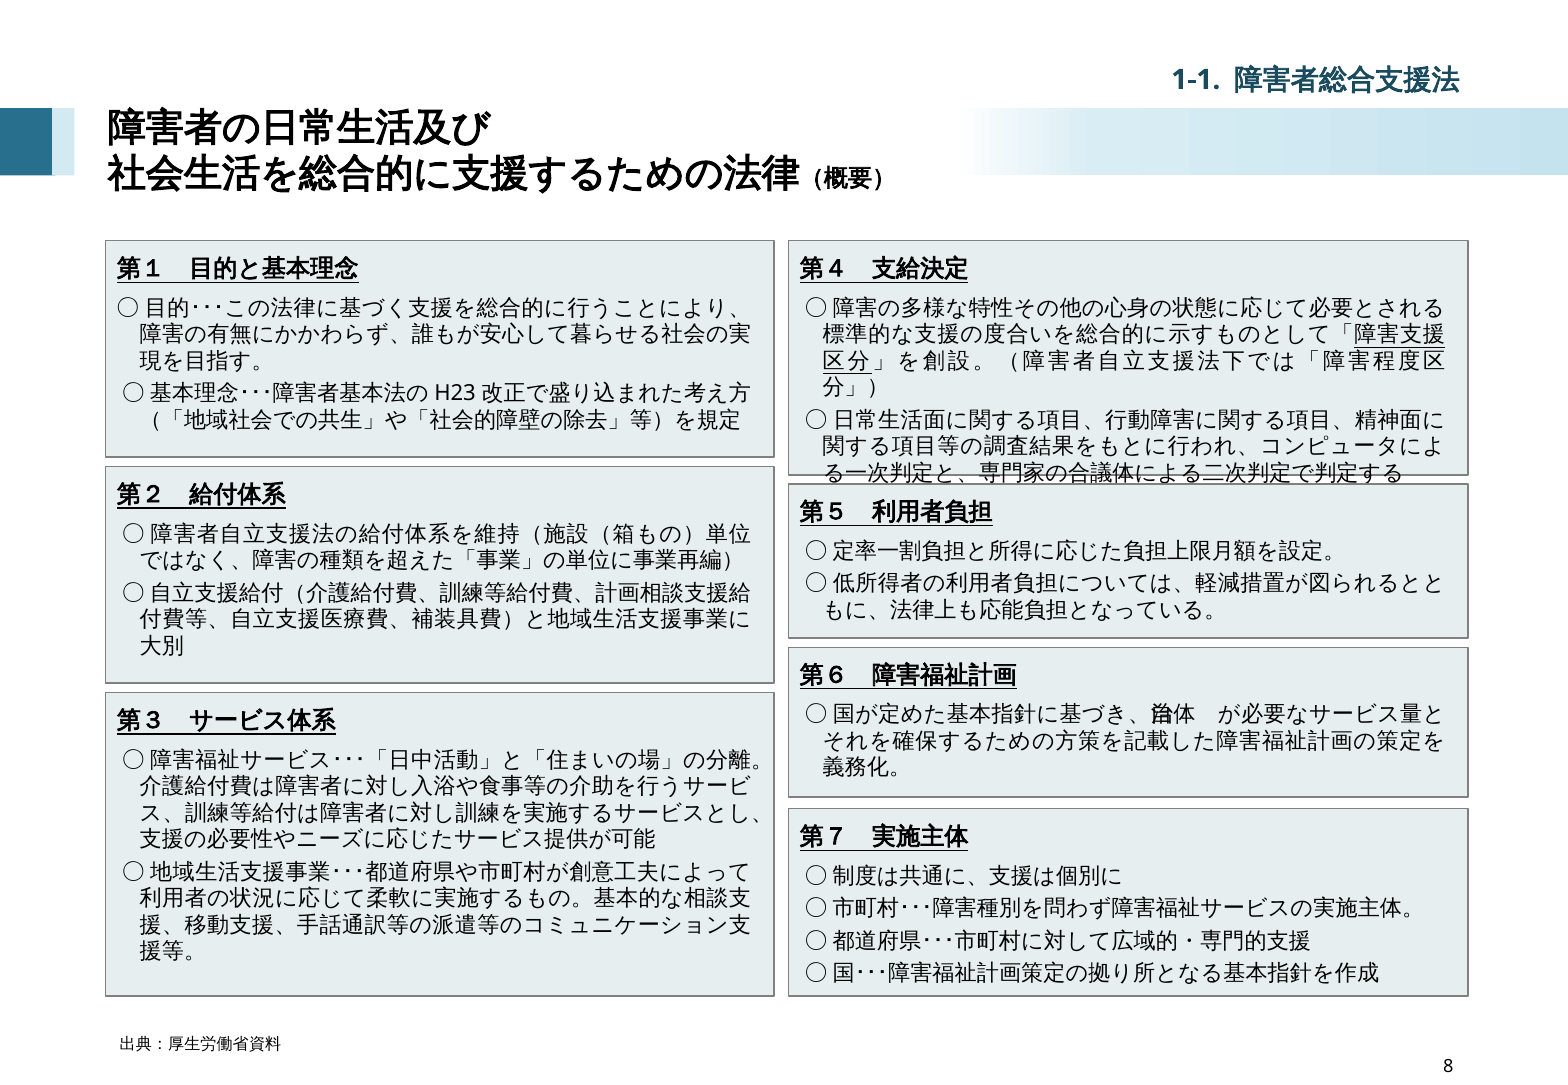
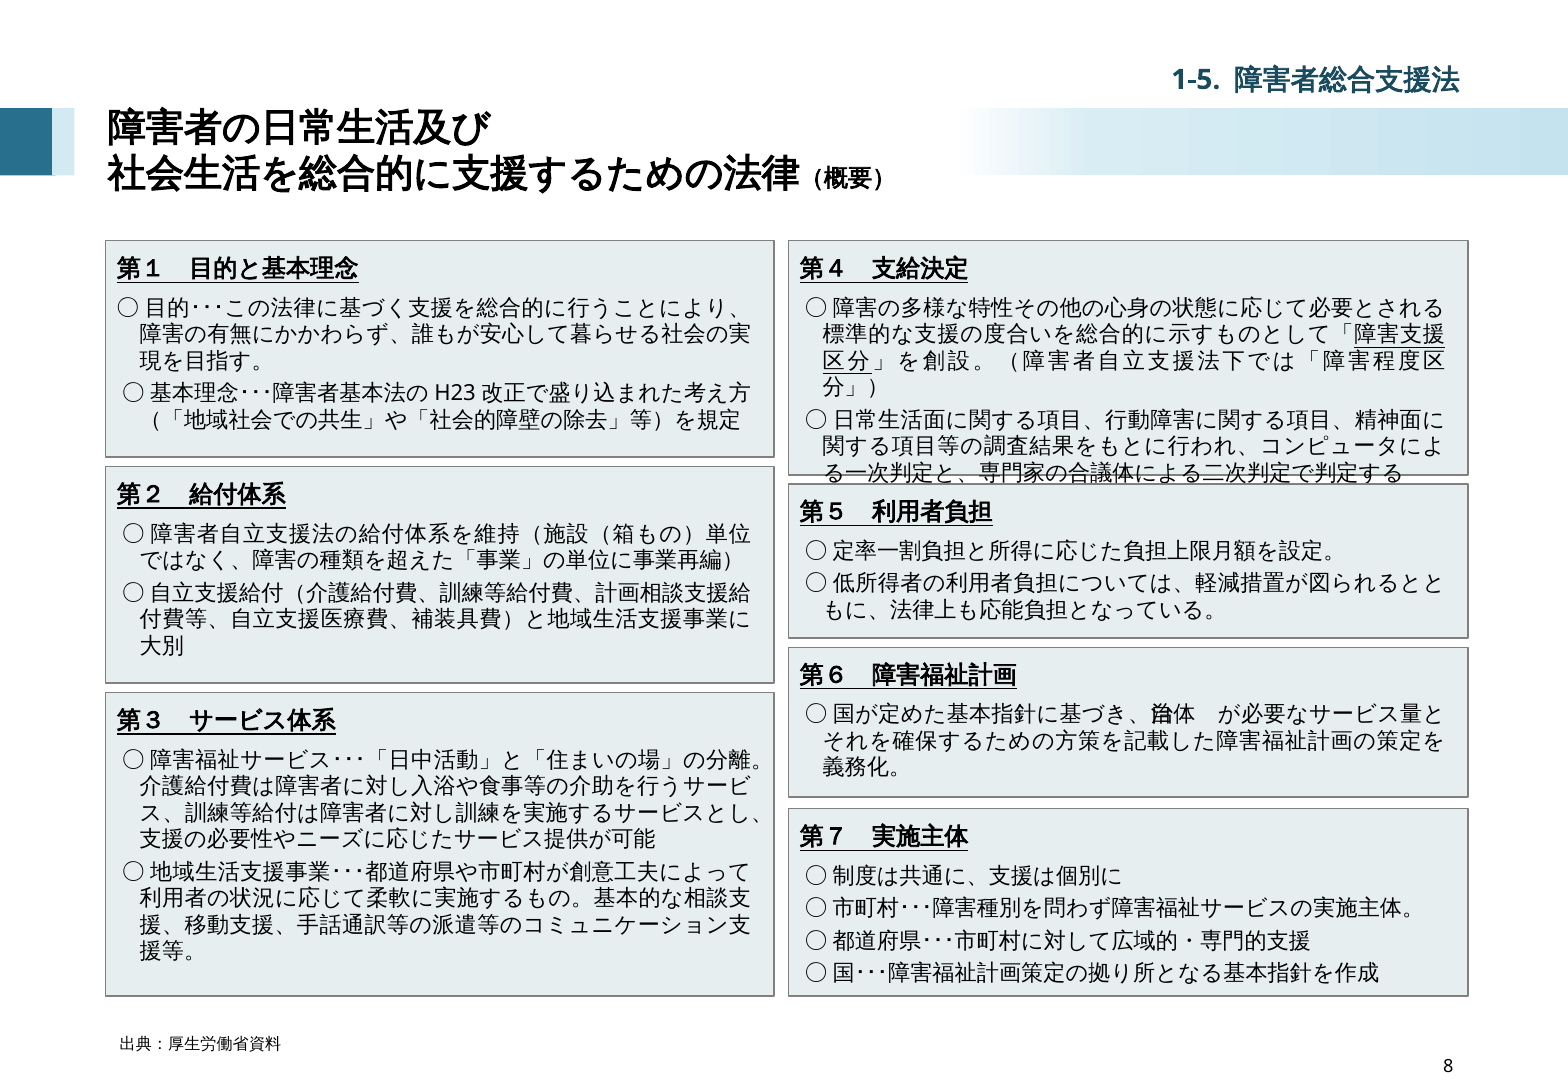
1-1: 1-1 -> 1-5
